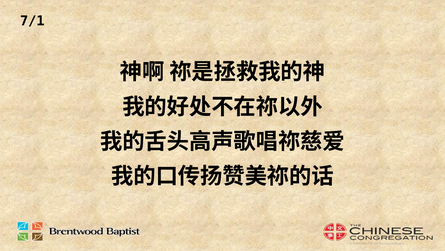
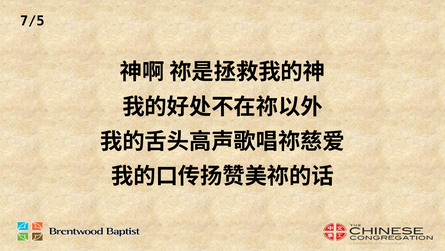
7/1: 7/1 -> 7/5
